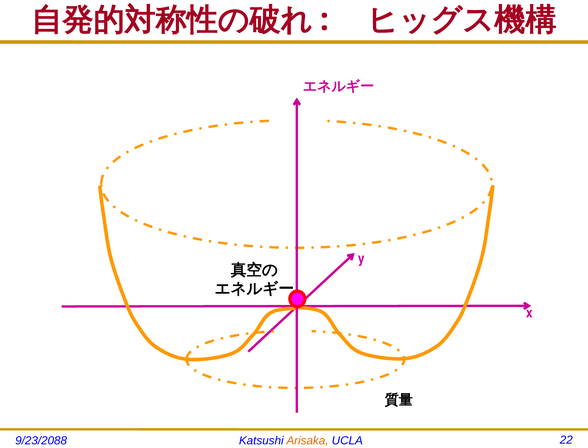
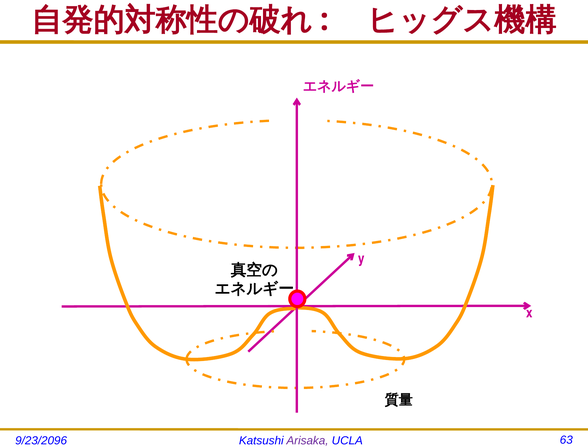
9/23/2088: 9/23/2088 -> 9/23/2096
Arisaka colour: orange -> purple
22: 22 -> 63
